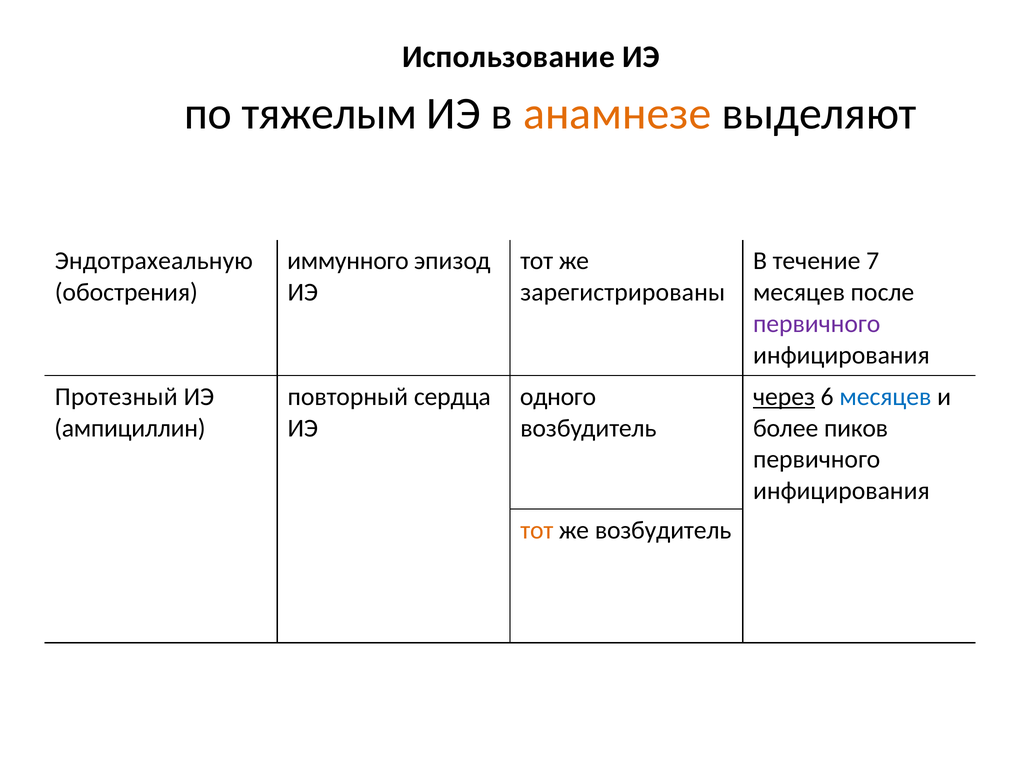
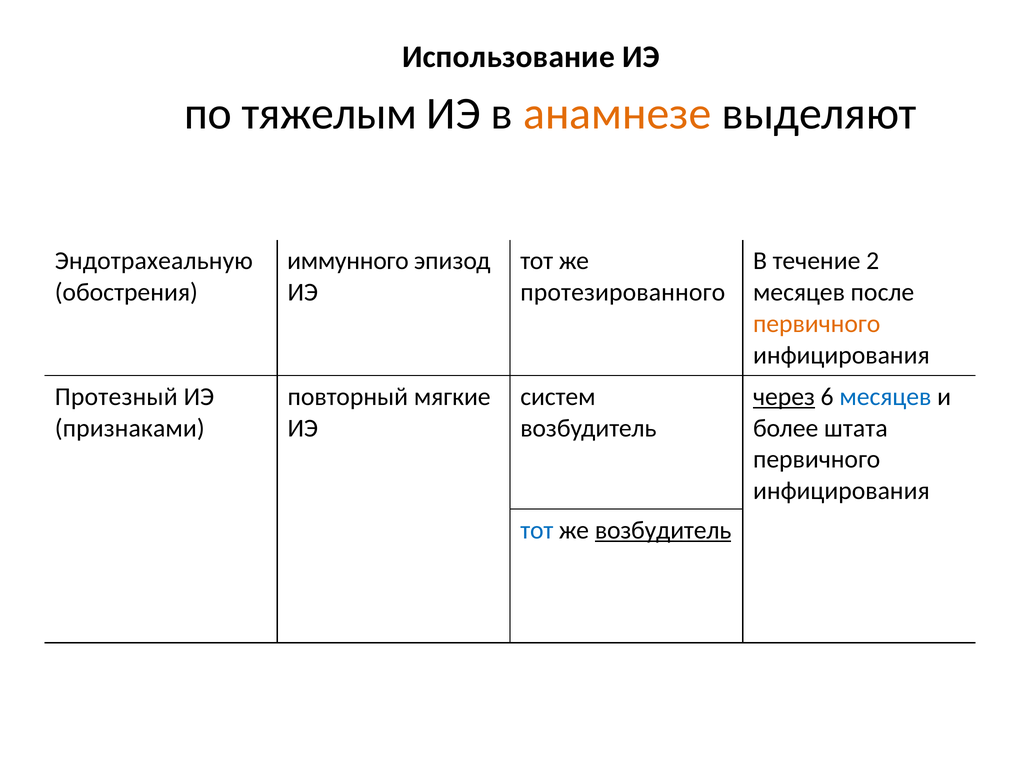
7: 7 -> 2
зарегистрированы: зарегистрированы -> протезированного
первичного at (817, 324) colour: purple -> orange
сердца: сердца -> мягкие
одного: одного -> систем
ампициллин: ампициллин -> признаками
пиков: пиков -> штата
тот at (537, 530) colour: orange -> blue
возбудитель at (663, 530) underline: none -> present
